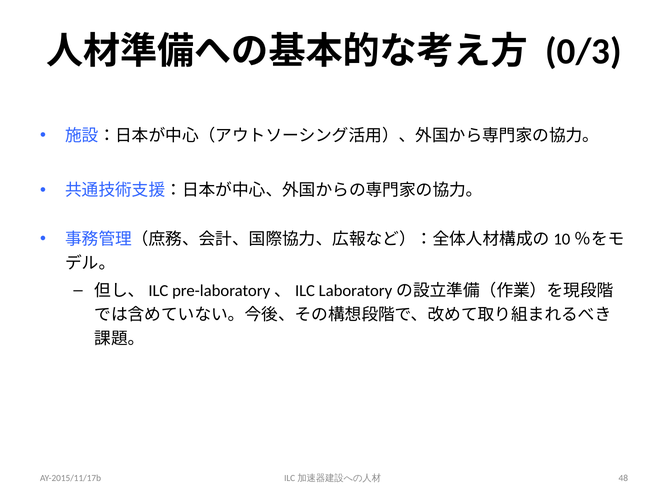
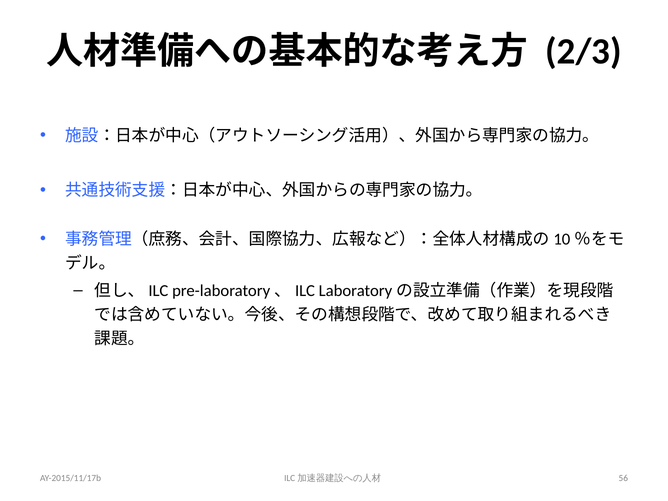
0/3: 0/3 -> 2/3
48: 48 -> 56
